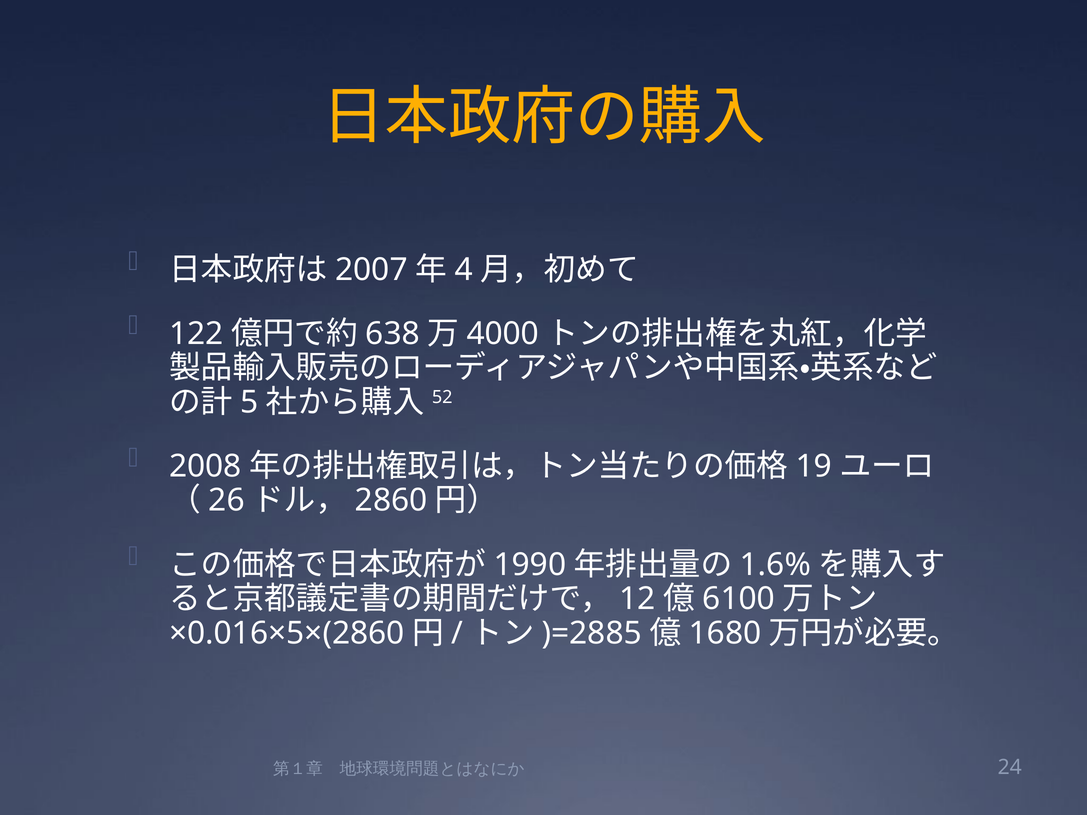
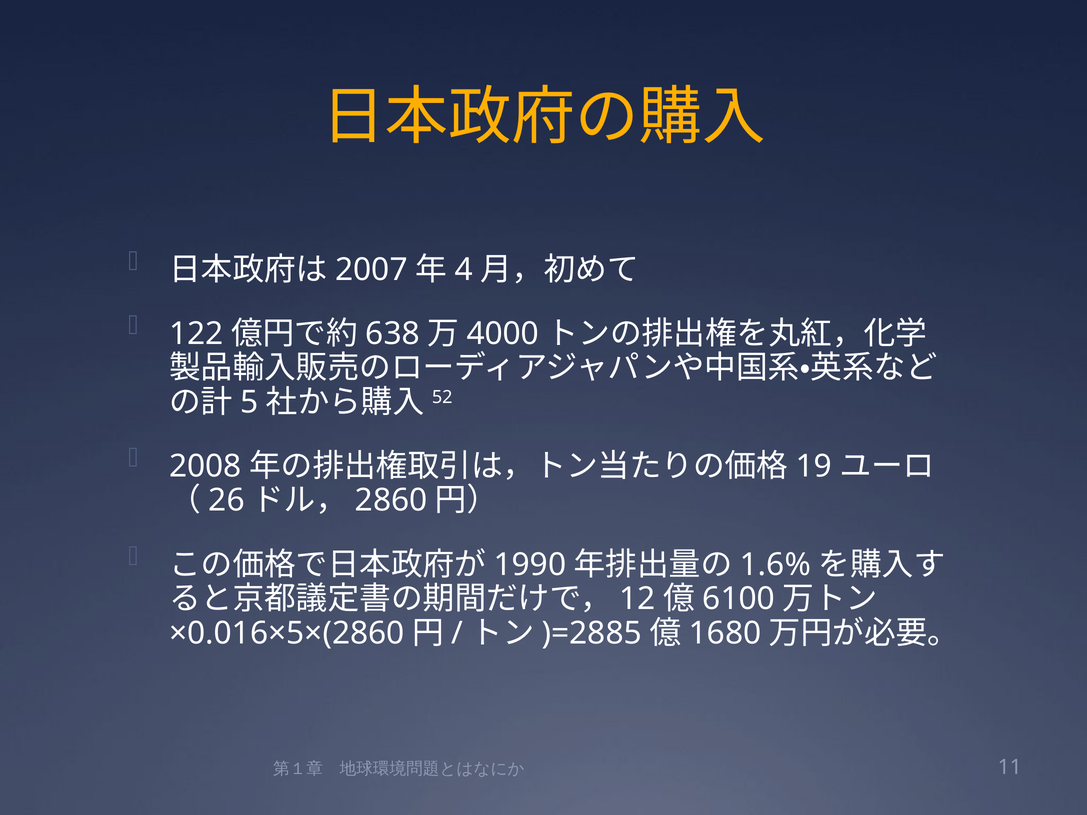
24: 24 -> 11
